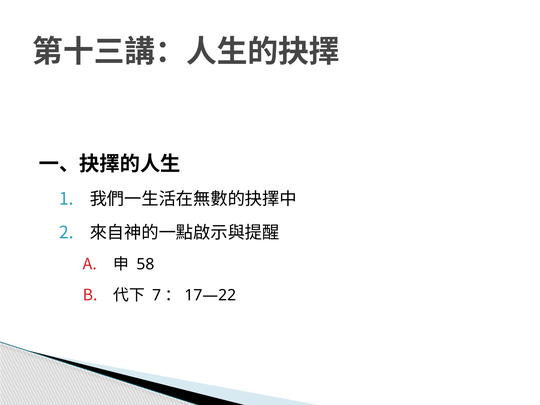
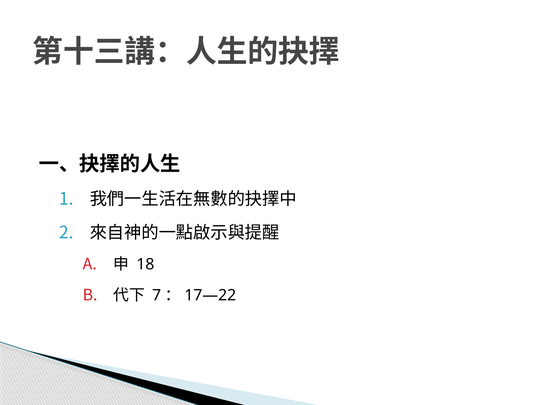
58: 58 -> 18
